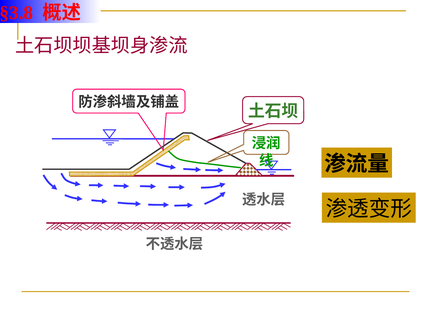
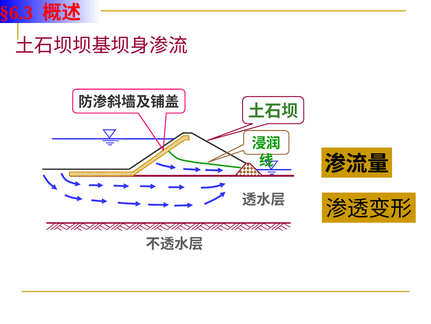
§3.8: §3.8 -> §6.3
